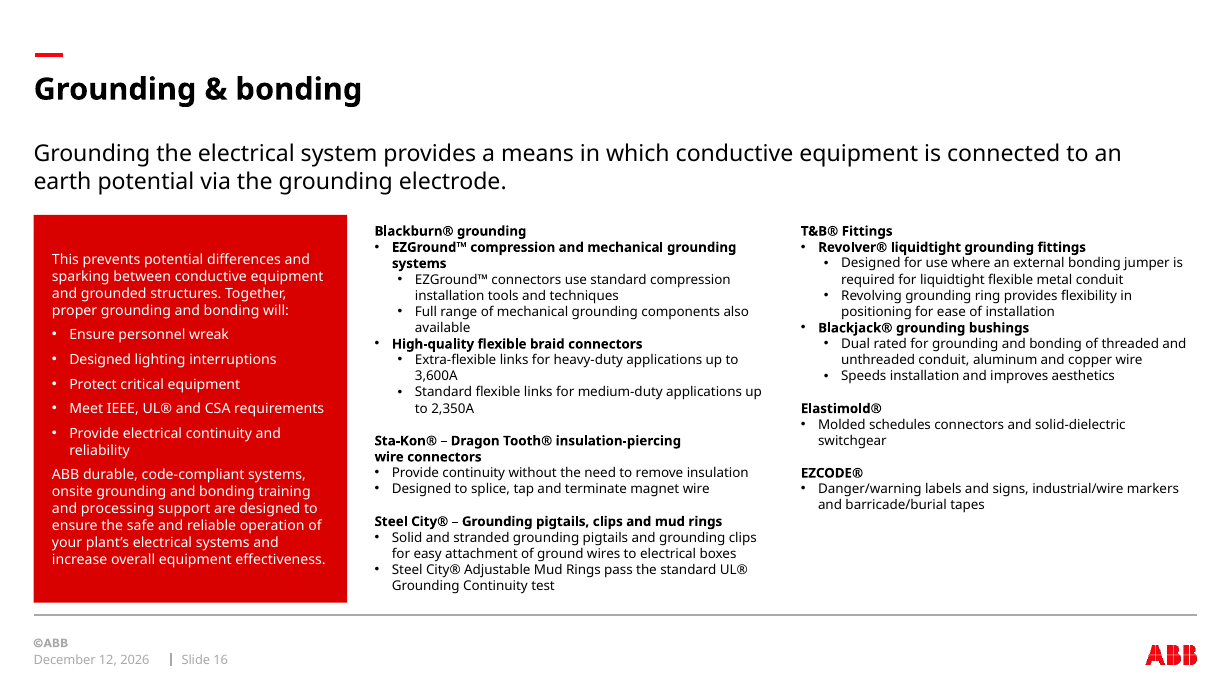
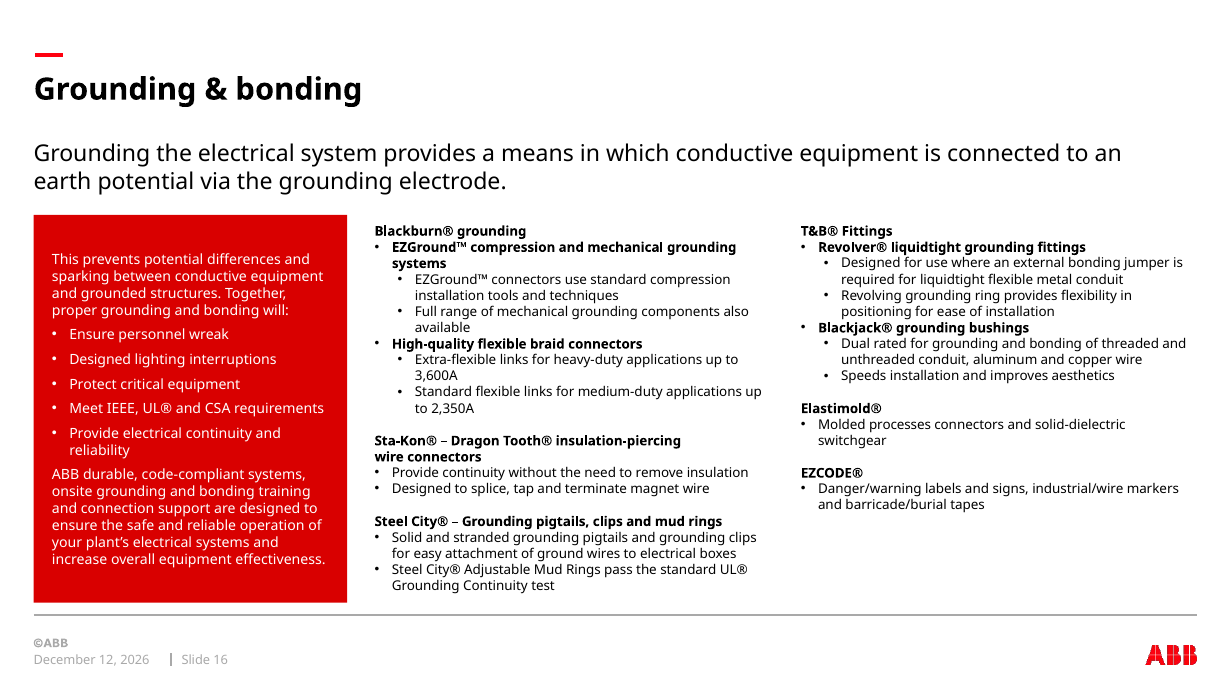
schedules: schedules -> processes
processing: processing -> connection
